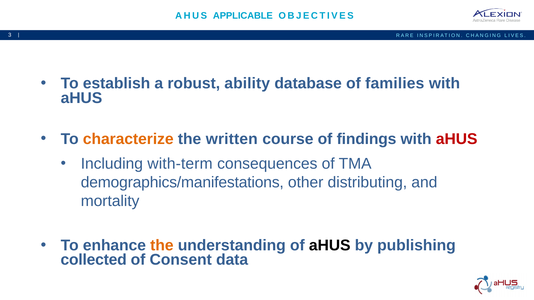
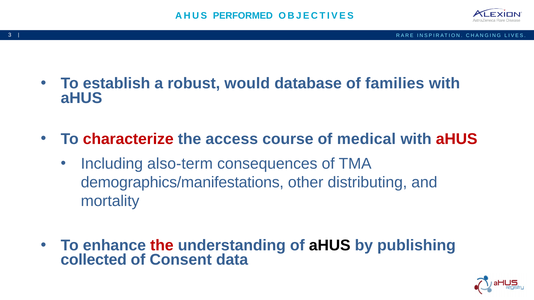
APPLICABLE: APPLICABLE -> PERFORMED
ability: ability -> would
characterize colour: orange -> red
written: written -> access
findings: findings -> medical
with-term: with-term -> also-term
the at (162, 246) colour: orange -> red
